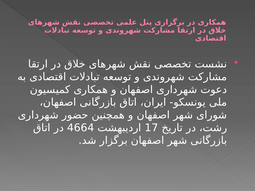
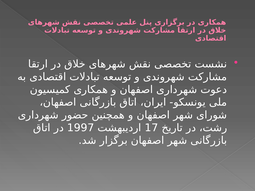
4664: 4664 -> 1997
